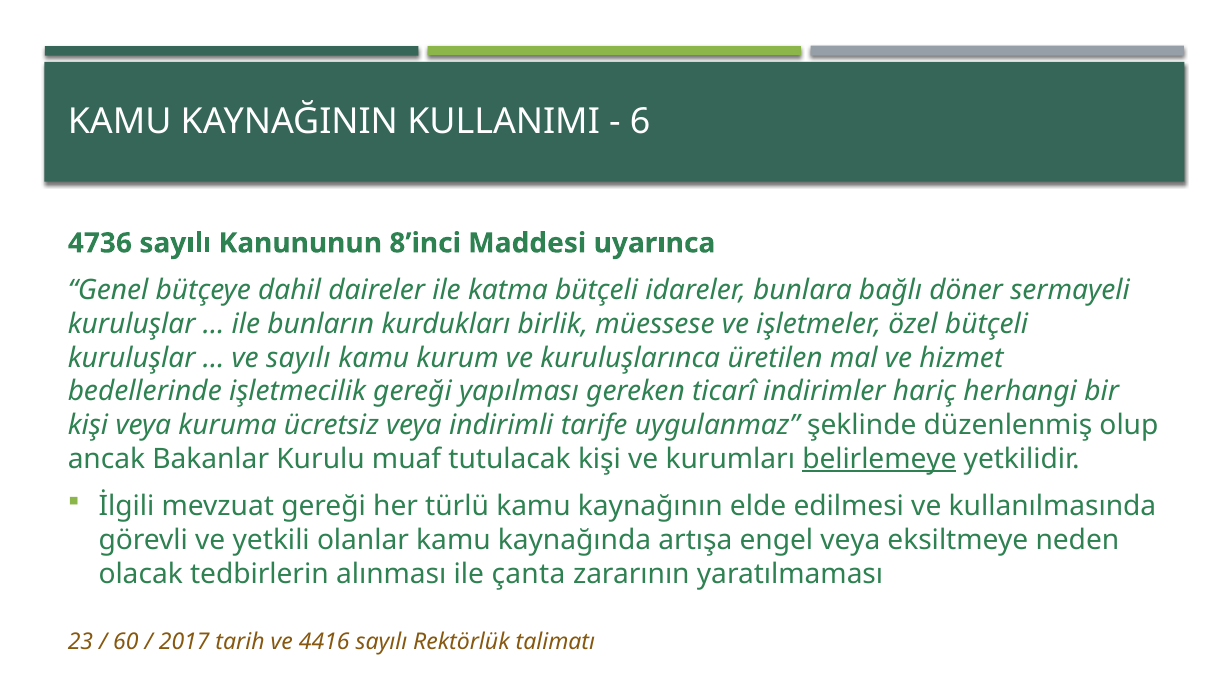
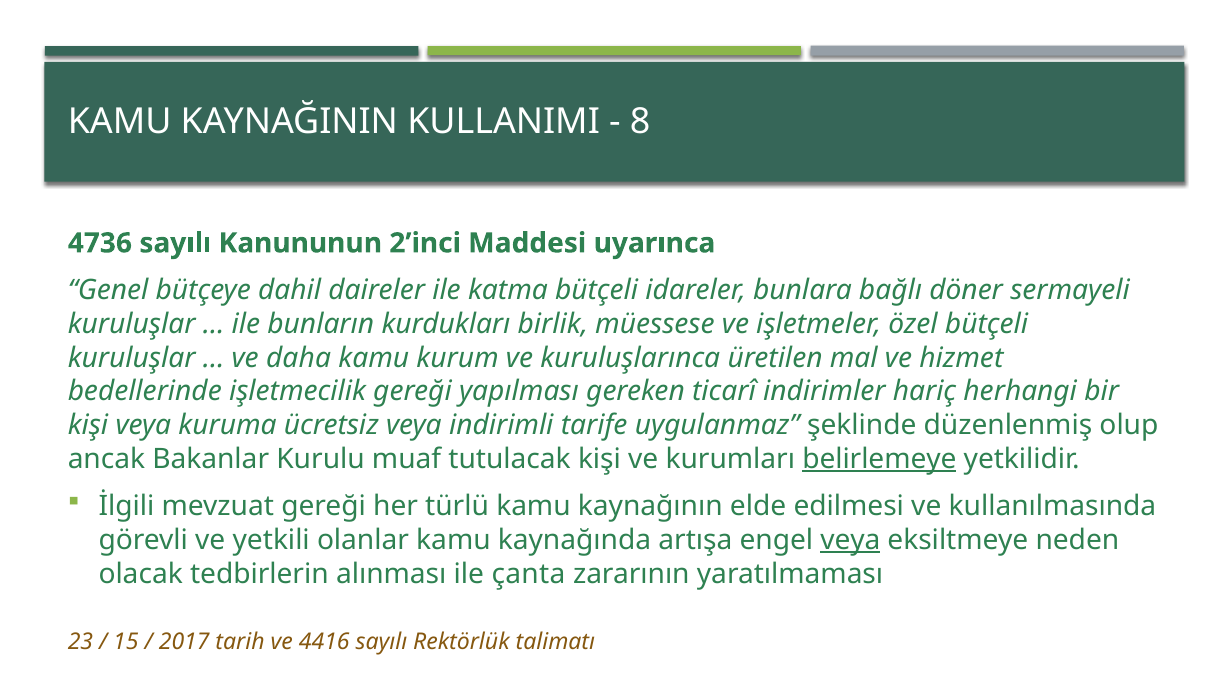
6: 6 -> 8
8’inci: 8’inci -> 2’inci
ve sayılı: sayılı -> daha
veya at (850, 540) underline: none -> present
60: 60 -> 15
